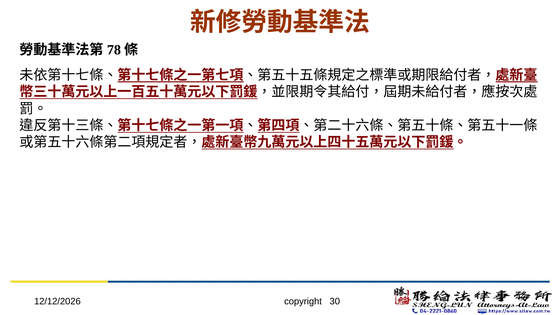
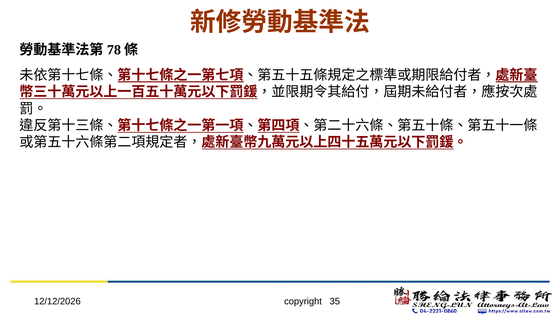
30: 30 -> 35
